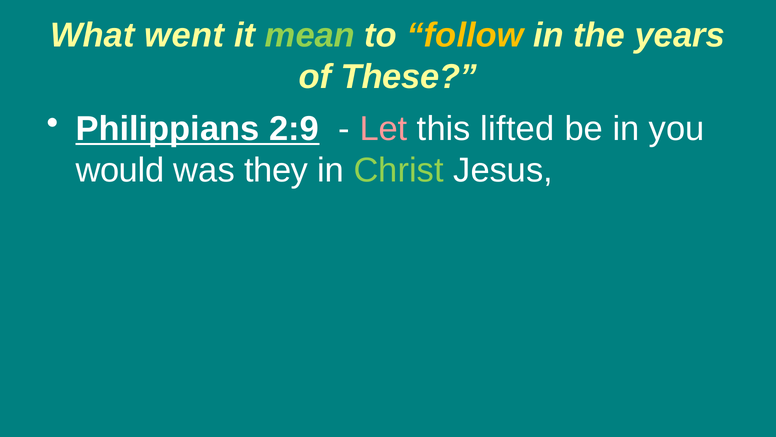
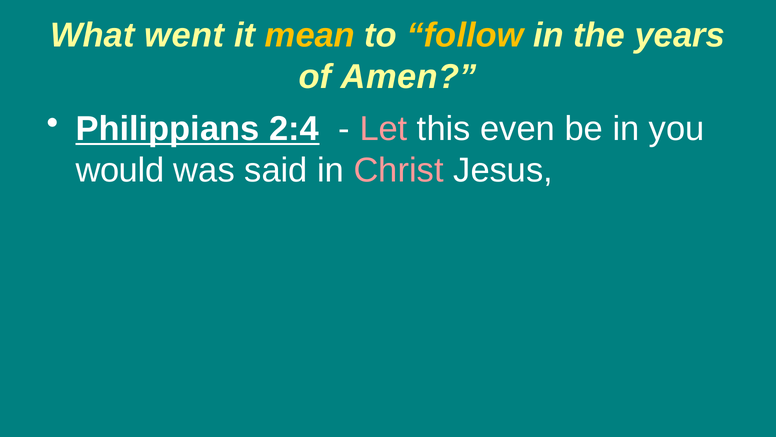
mean colour: light green -> yellow
These: These -> Amen
2:9: 2:9 -> 2:4
lifted: lifted -> even
they: they -> said
Christ colour: light green -> pink
